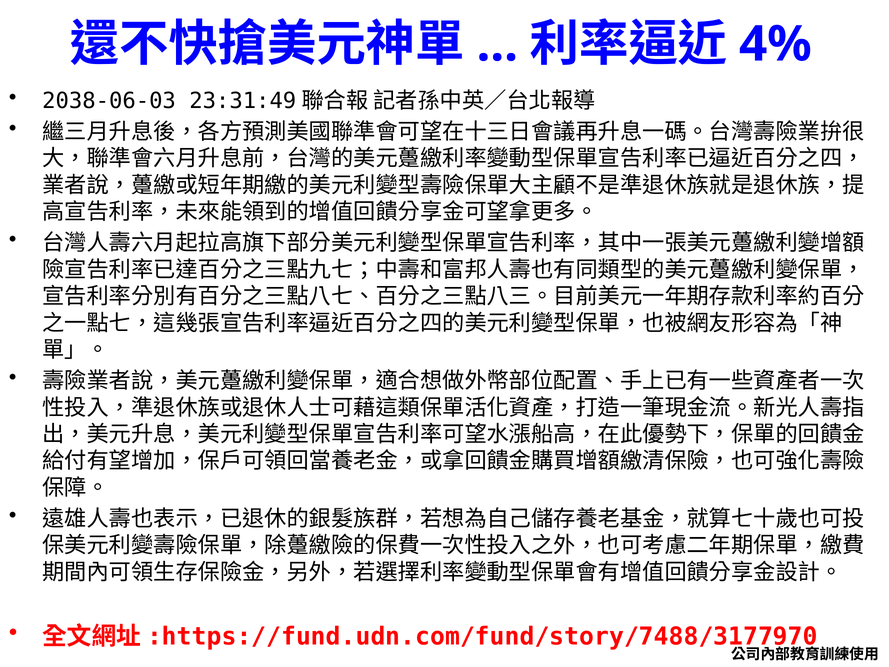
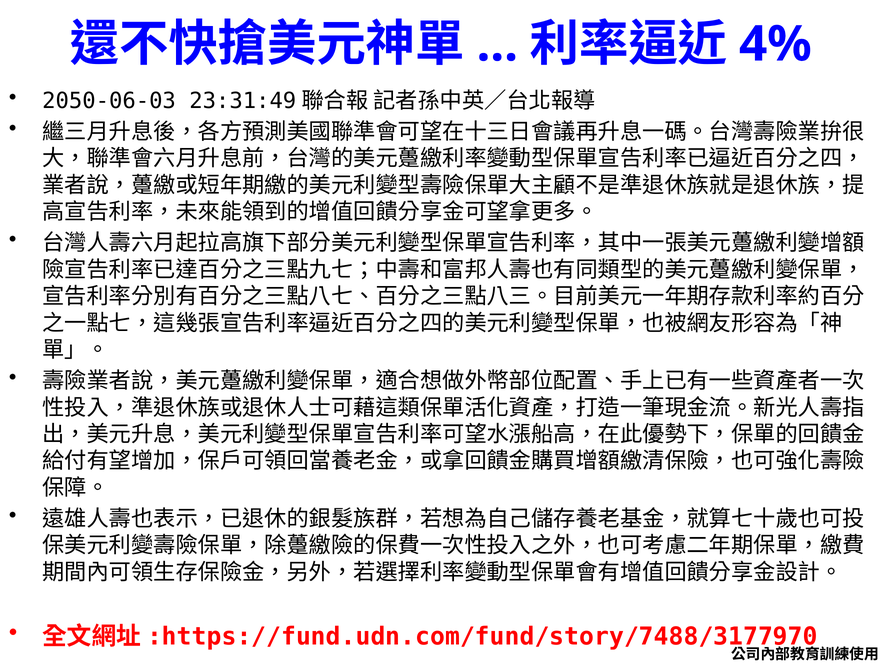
2038-06-03: 2038-06-03 -> 2050-06-03
